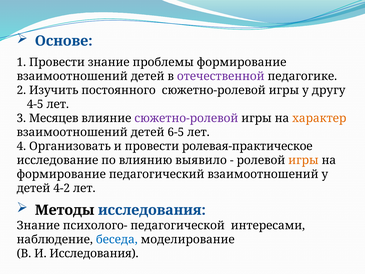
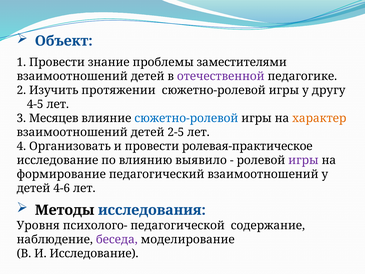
Основе: Основе -> Объект
проблемы формирование: формирование -> заместителями
постоянного: постоянного -> протяжении
сюжетно-ролевой at (186, 118) colour: purple -> blue
6-5: 6-5 -> 2-5
игры at (303, 160) colour: orange -> purple
4-2: 4-2 -> 4-6
Знание at (38, 225): Знание -> Уровня
интересами: интересами -> содержание
беседа colour: blue -> purple
И Исследования: Исследования -> Исследование
